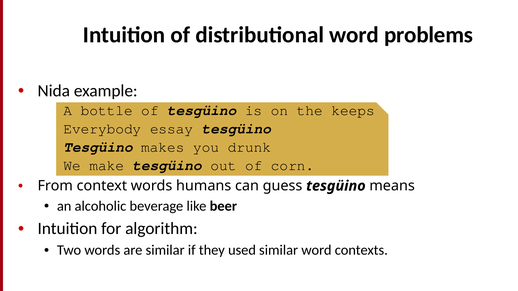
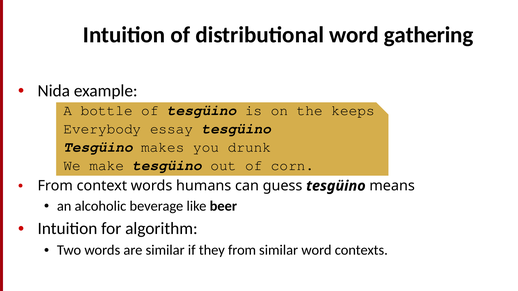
problems: problems -> gathering
they used: used -> from
